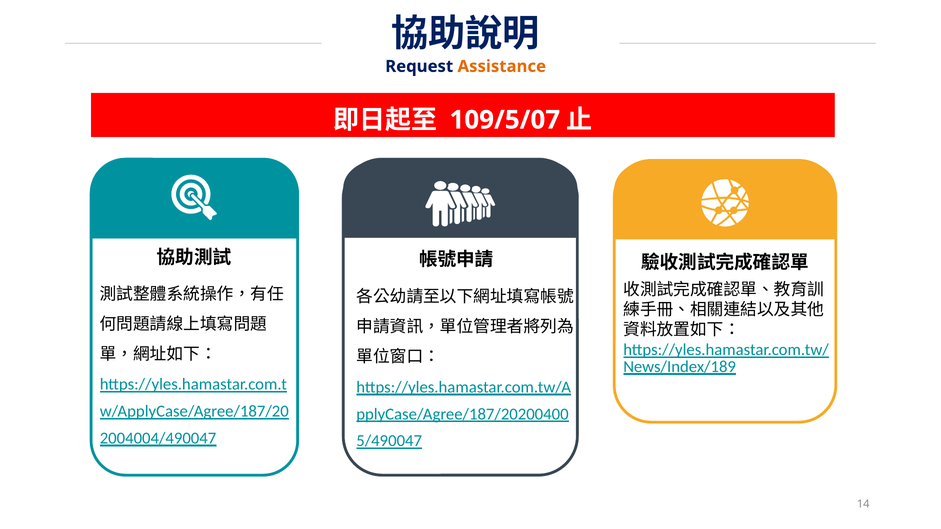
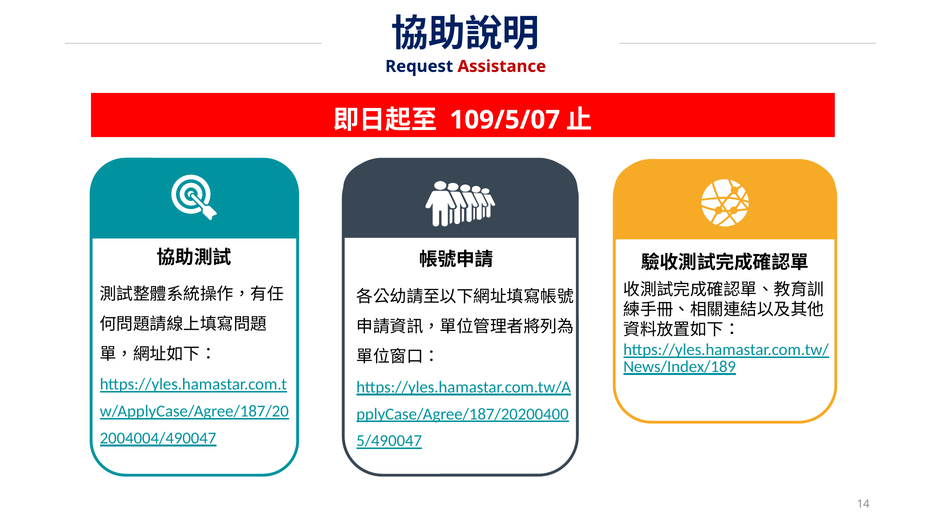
Assistance colour: orange -> red
